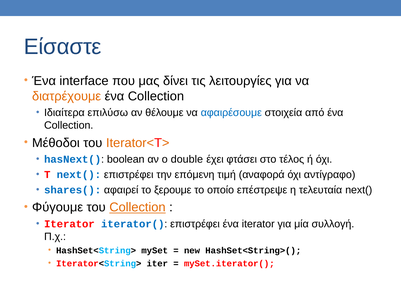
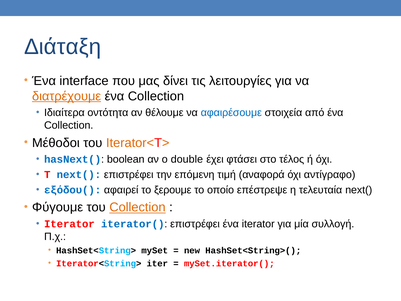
Είσαστε: Είσαστε -> Διάταξη
διατρέχουμε underline: none -> present
επιλύσω: επιλύσω -> οντότητα
shares(: shares( -> εξόδου(
